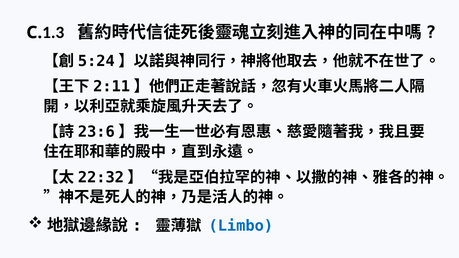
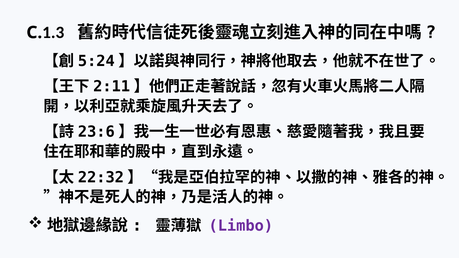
Limbo colour: blue -> purple
